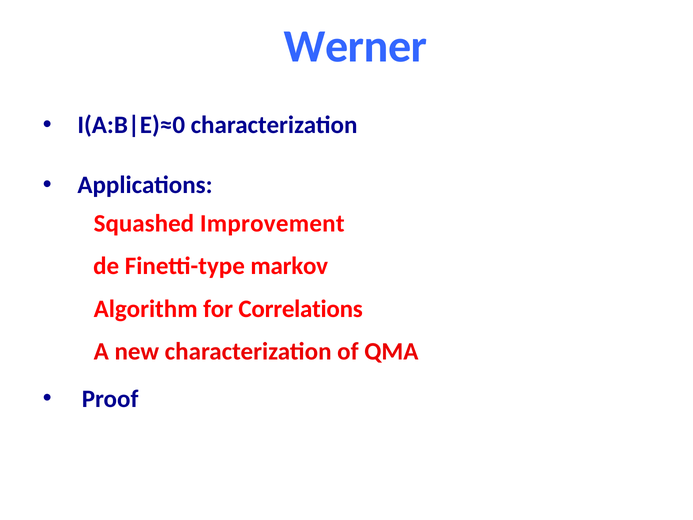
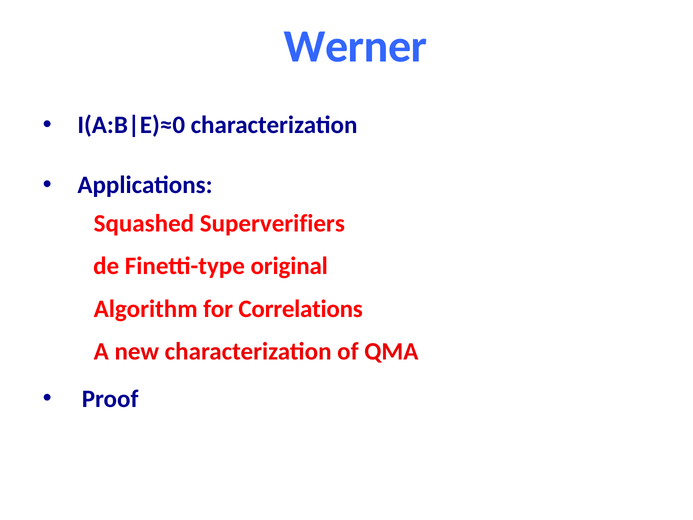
Improvement: Improvement -> Superverifiers
markov: markov -> original
